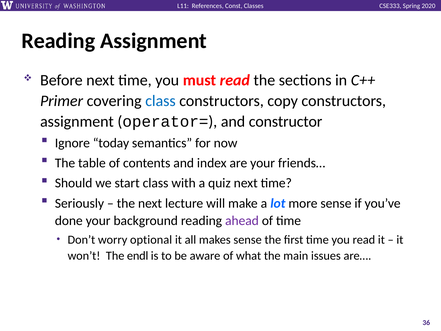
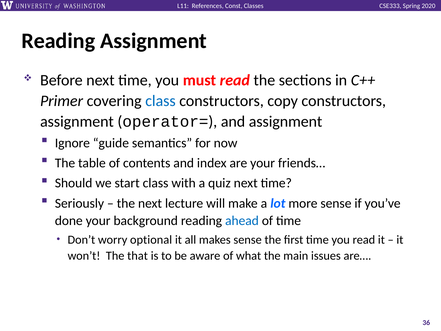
and constructor: constructor -> assignment
today: today -> guide
ahead colour: purple -> blue
endl: endl -> that
